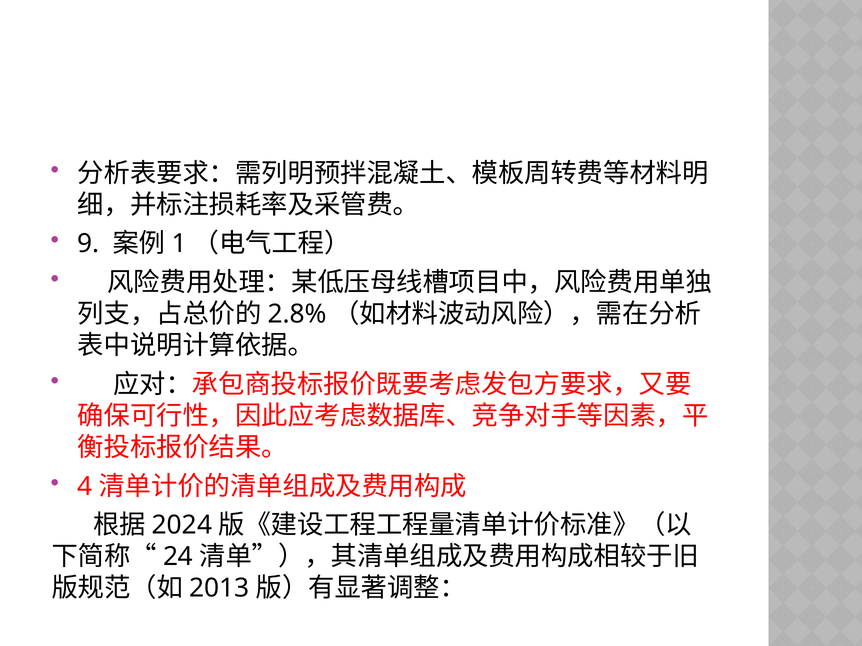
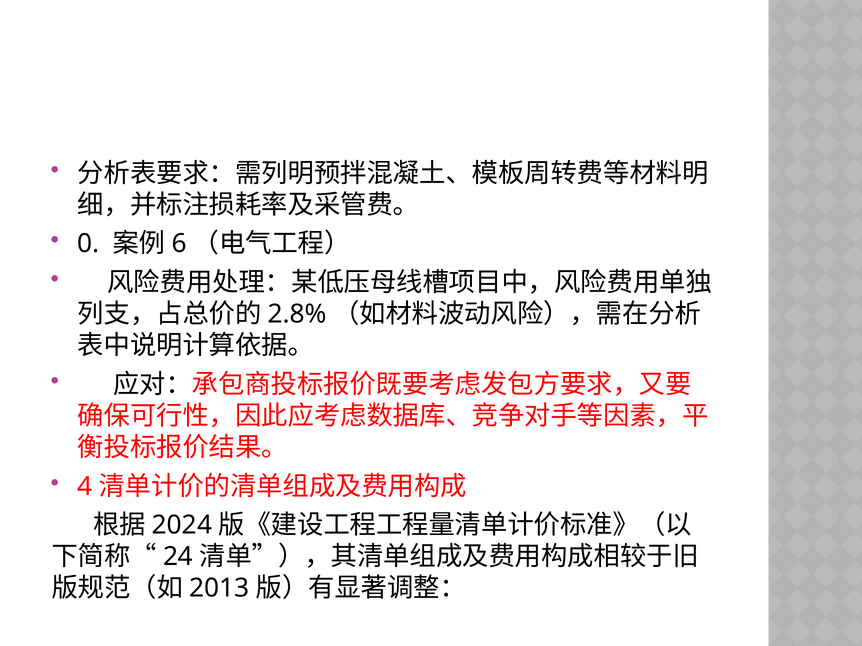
9: 9 -> 0
1: 1 -> 6
